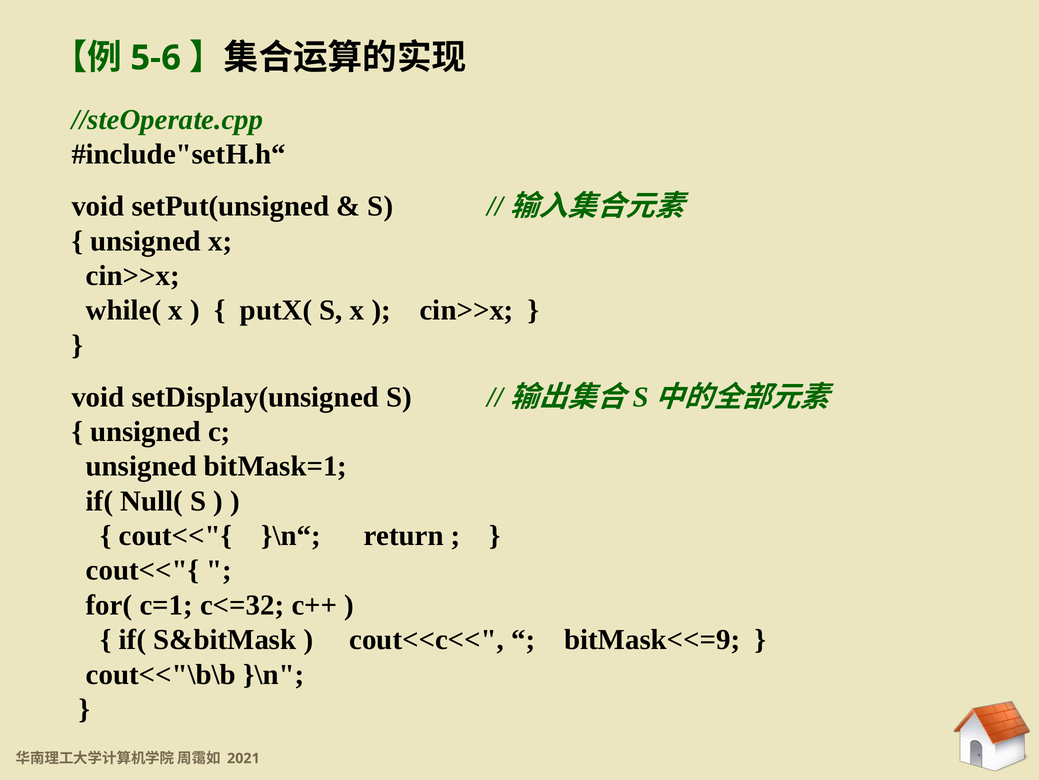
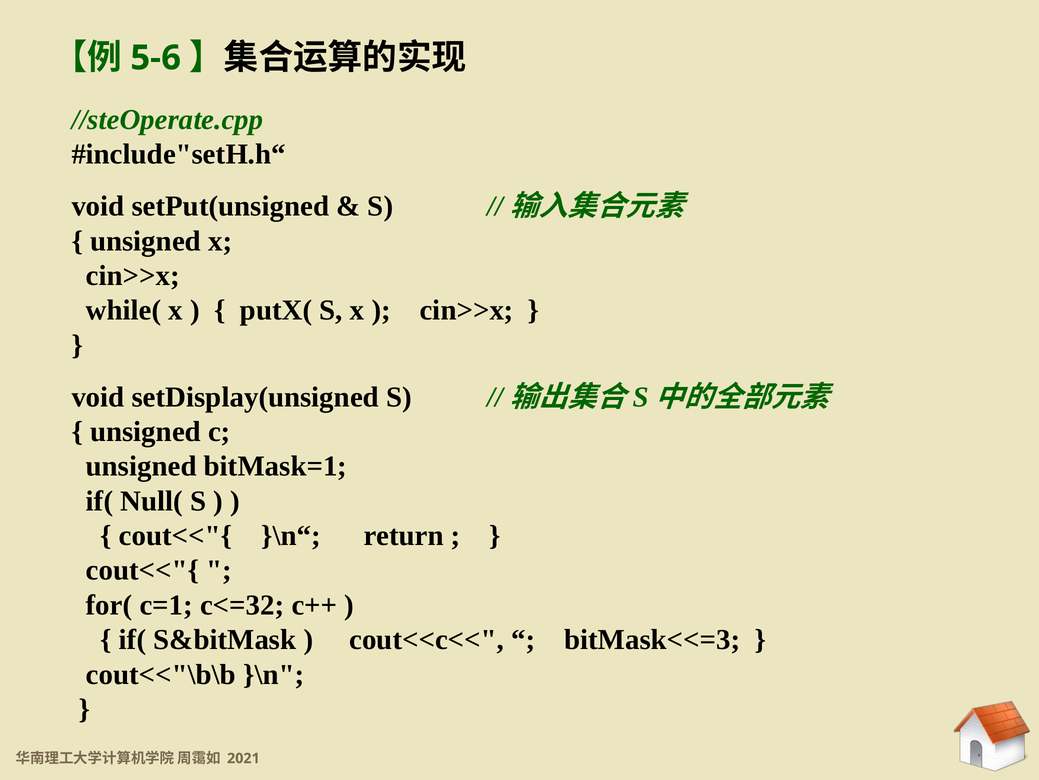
bitMask<<=9: bitMask<<=9 -> bitMask<<=3
